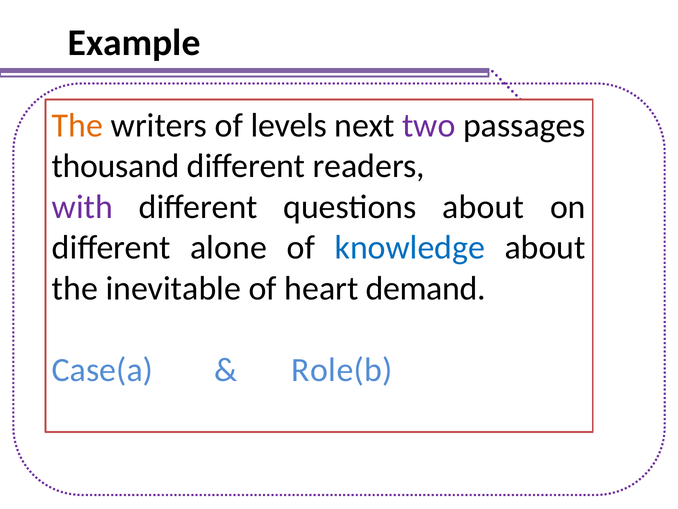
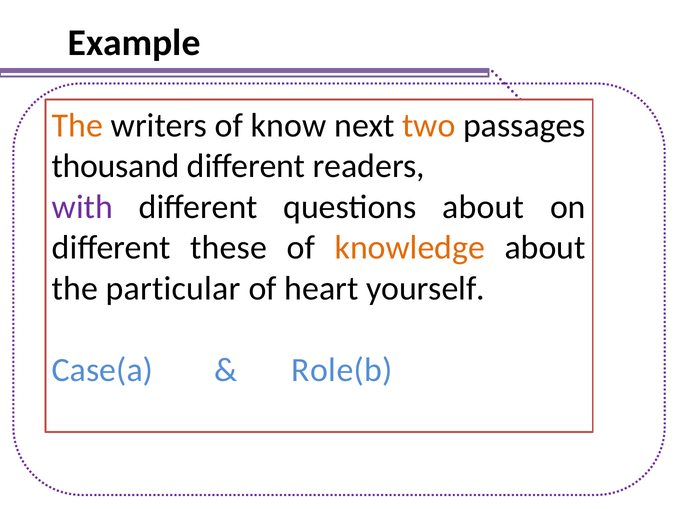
levels: levels -> know
two colour: purple -> orange
alone: alone -> these
knowledge colour: blue -> orange
inevitable: inevitable -> particular
demand: demand -> yourself
